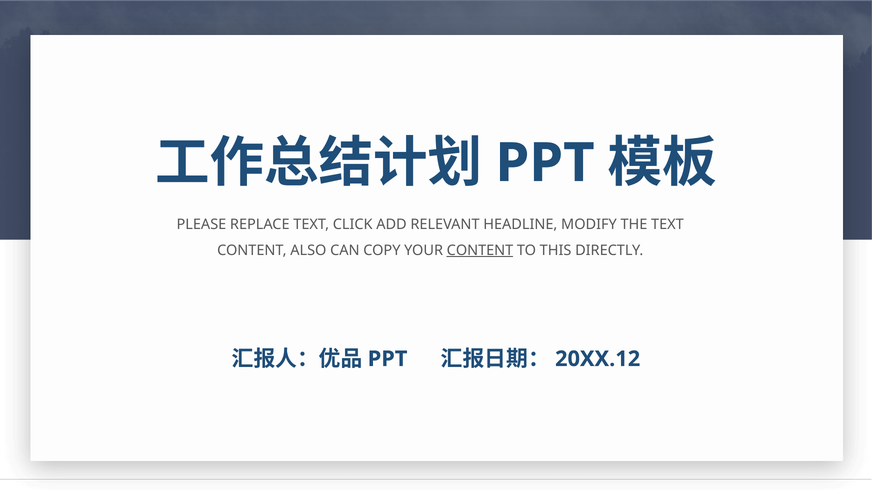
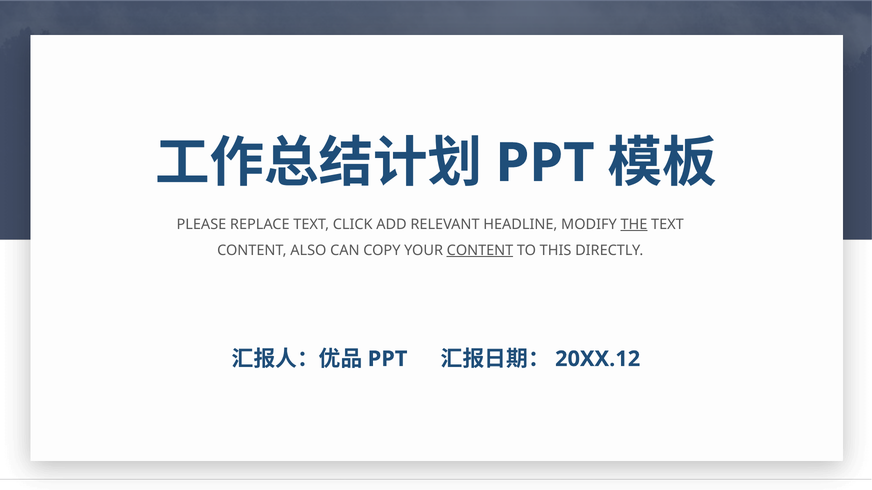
THE underline: none -> present
